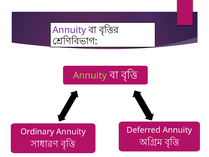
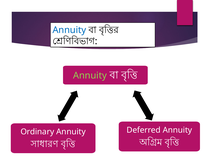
Annuity at (69, 30) colour: purple -> blue
